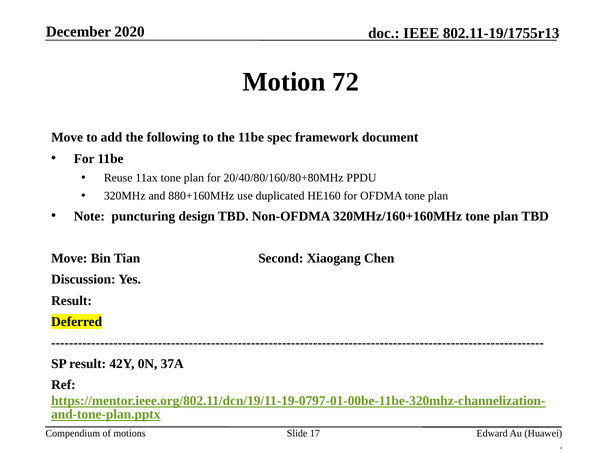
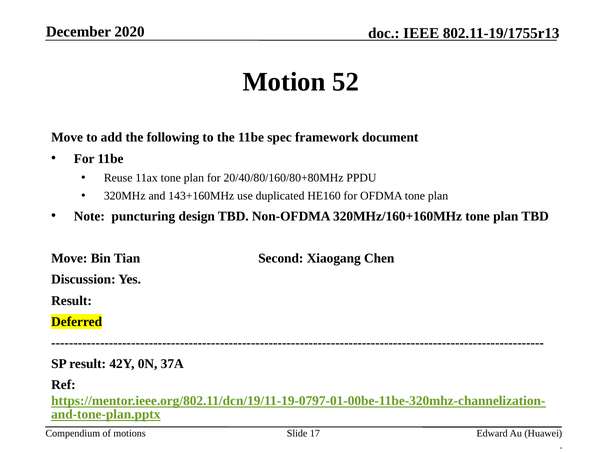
72: 72 -> 52
880+160MHz: 880+160MHz -> 143+160MHz
